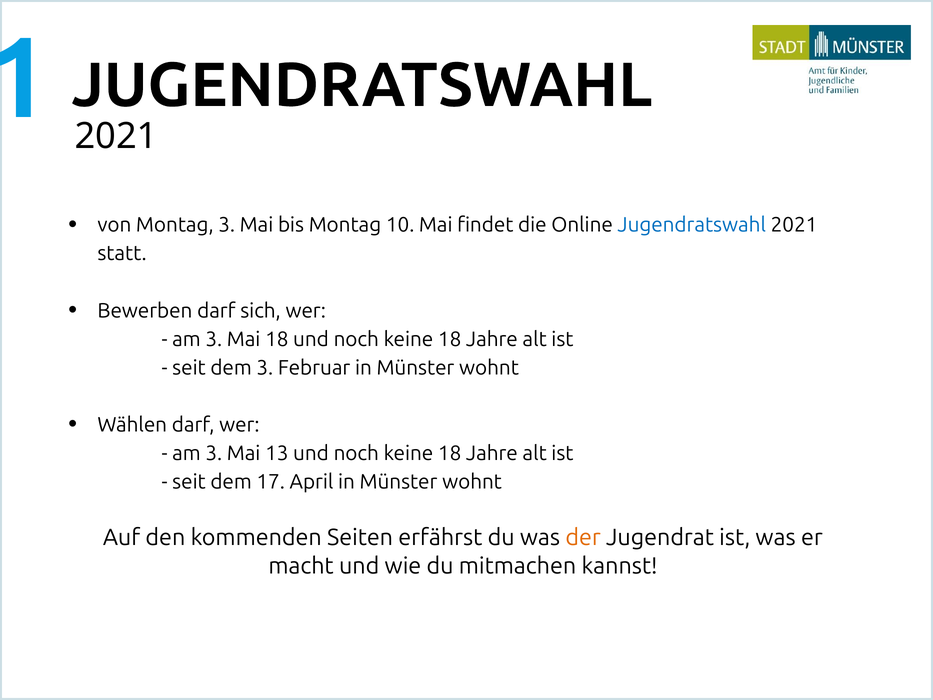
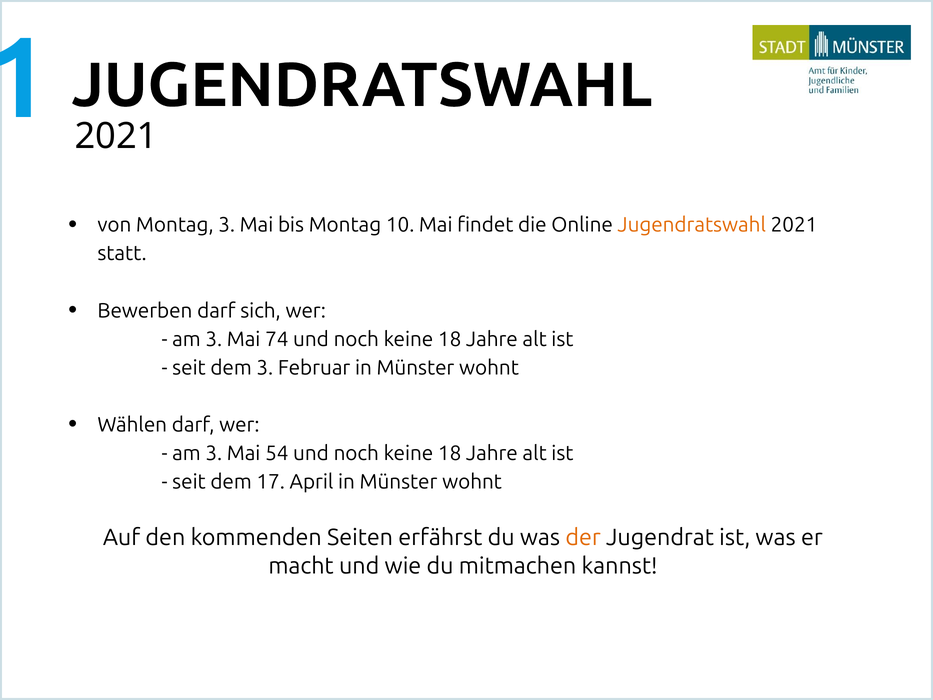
Jugendratswahl at (692, 225) colour: blue -> orange
Mai 18: 18 -> 74
13: 13 -> 54
